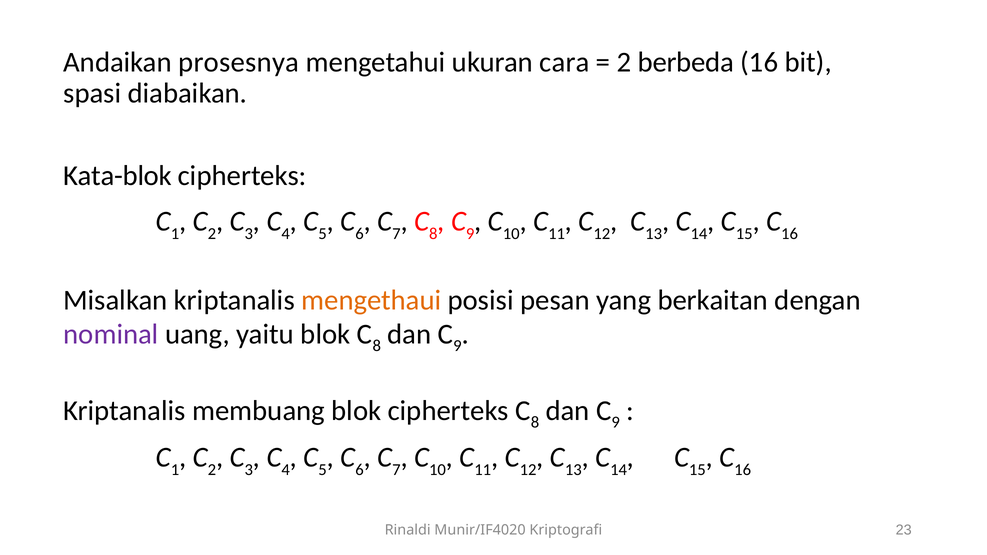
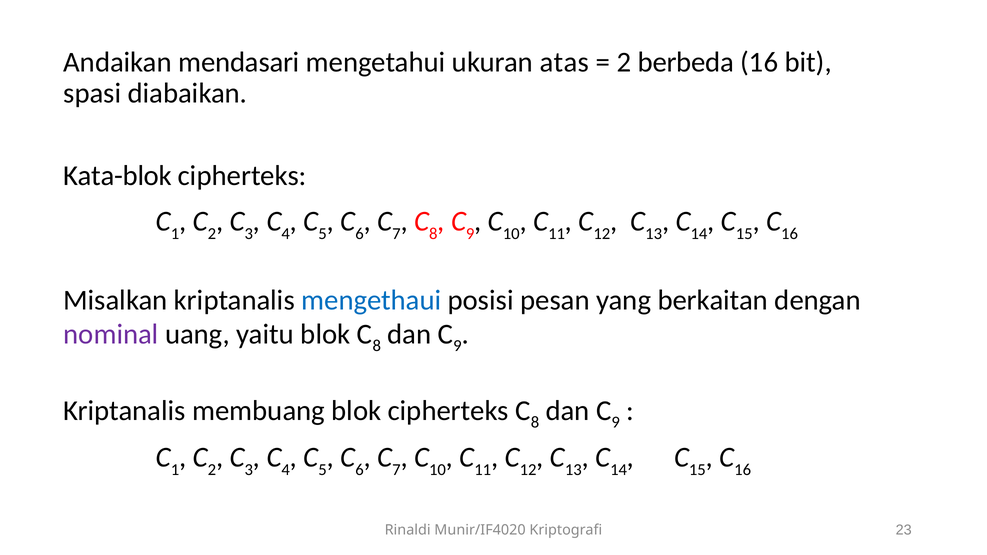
prosesnya: prosesnya -> mendasari
cara: cara -> atas
mengethaui colour: orange -> blue
